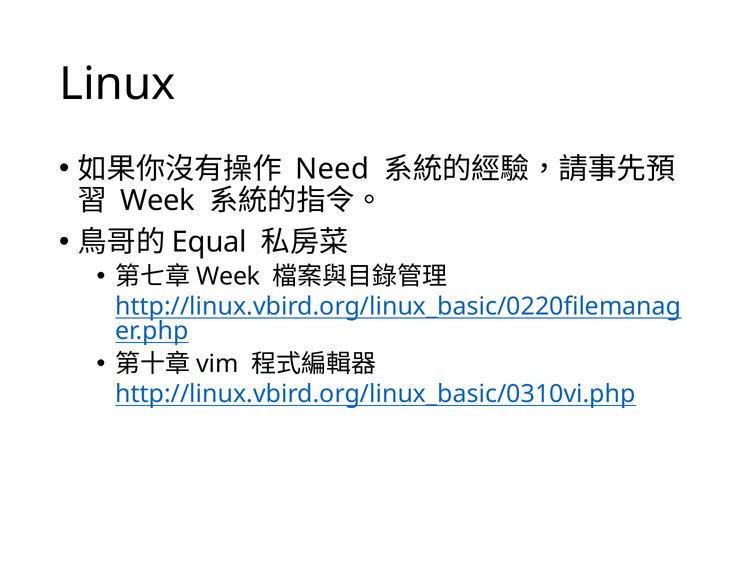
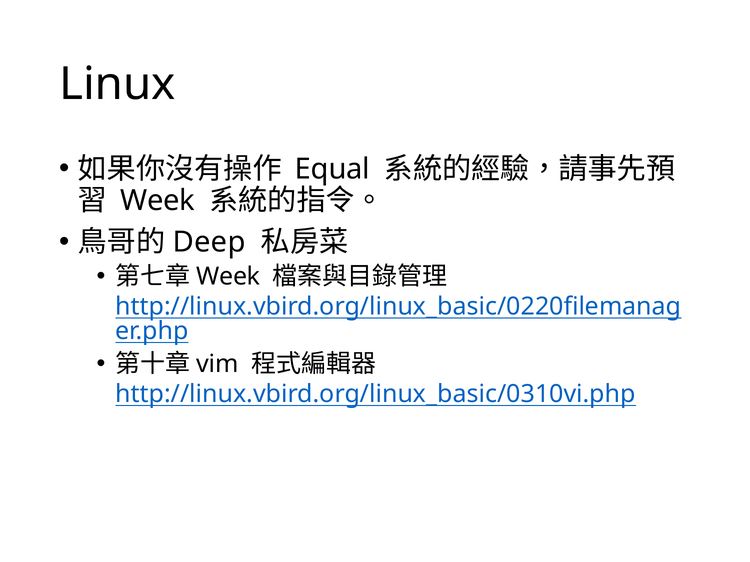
Need: Need -> Equal
Equal: Equal -> Deep
